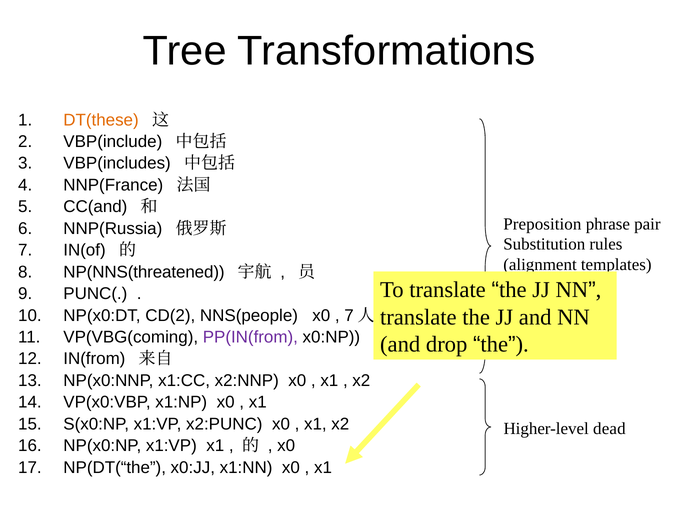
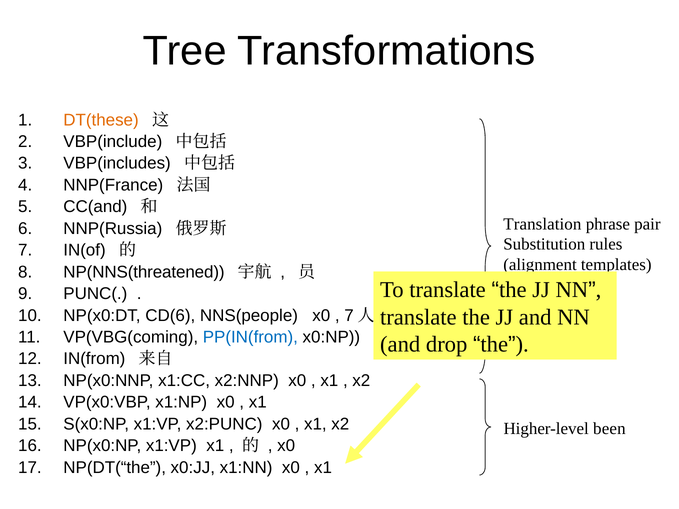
Preposition: Preposition -> Translation
CD(2: CD(2 -> CD(6
PP(IN(from colour: purple -> blue
dead: dead -> been
